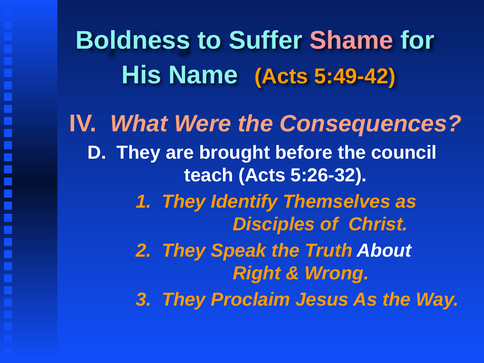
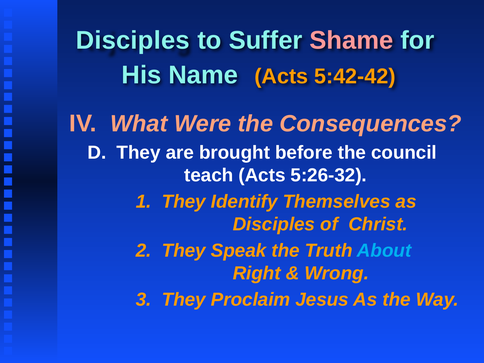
Boldness at (133, 41): Boldness -> Disciples
5:49-42: 5:49-42 -> 5:42-42
About colour: white -> light blue
